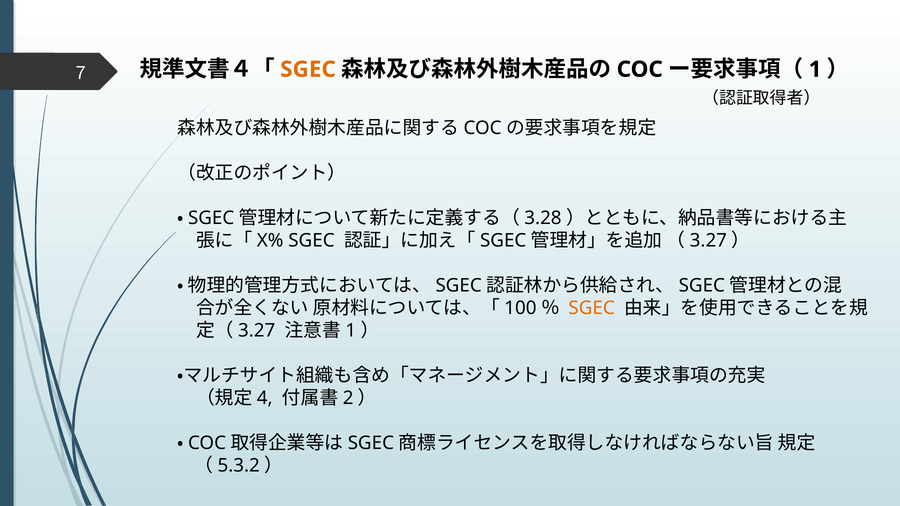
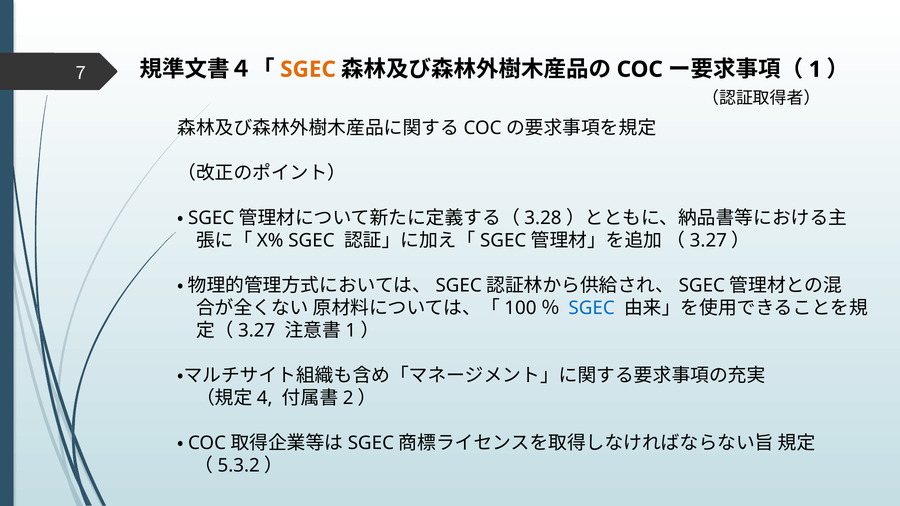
SGEC at (592, 308) colour: orange -> blue
